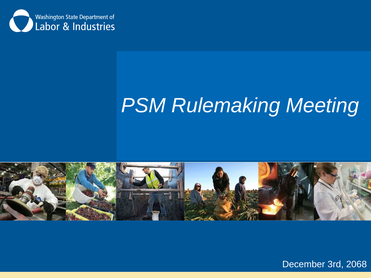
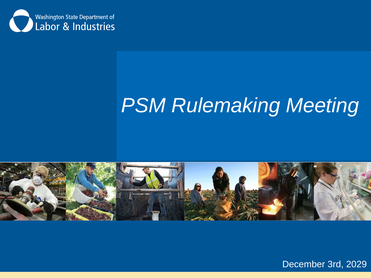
2068: 2068 -> 2029
